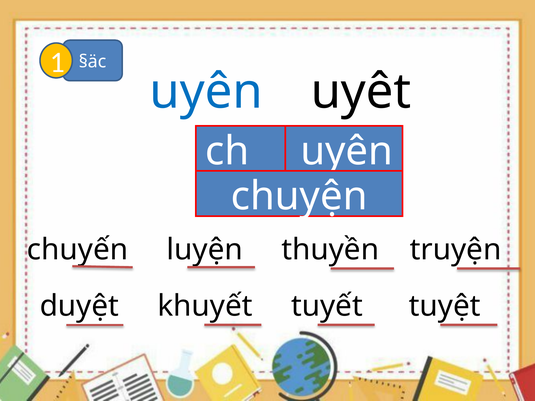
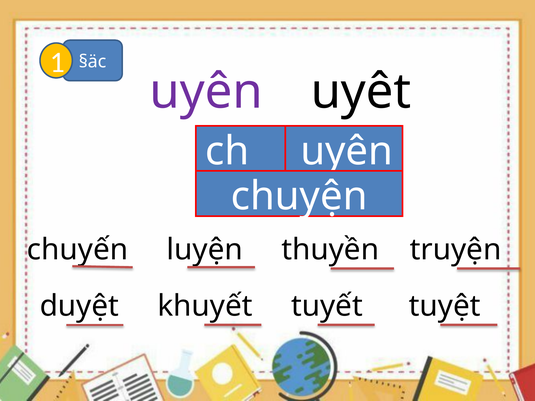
uyên at (206, 92) colour: blue -> purple
